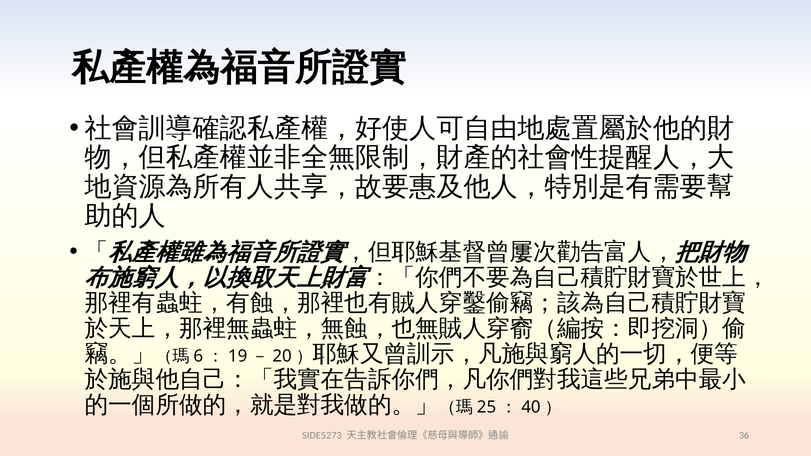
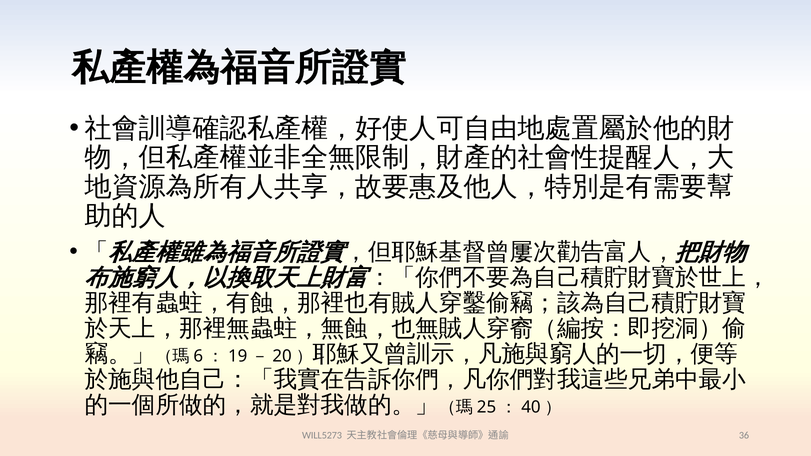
SIDE5273: SIDE5273 -> WILL5273
